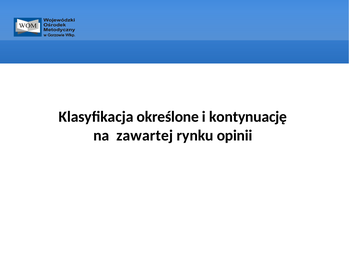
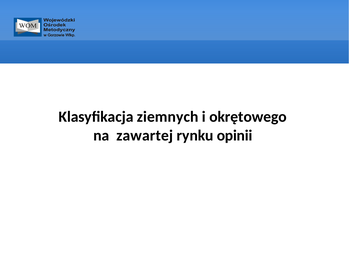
określone: określone -> ziemnych
kontynuację: kontynuację -> okrętowego
